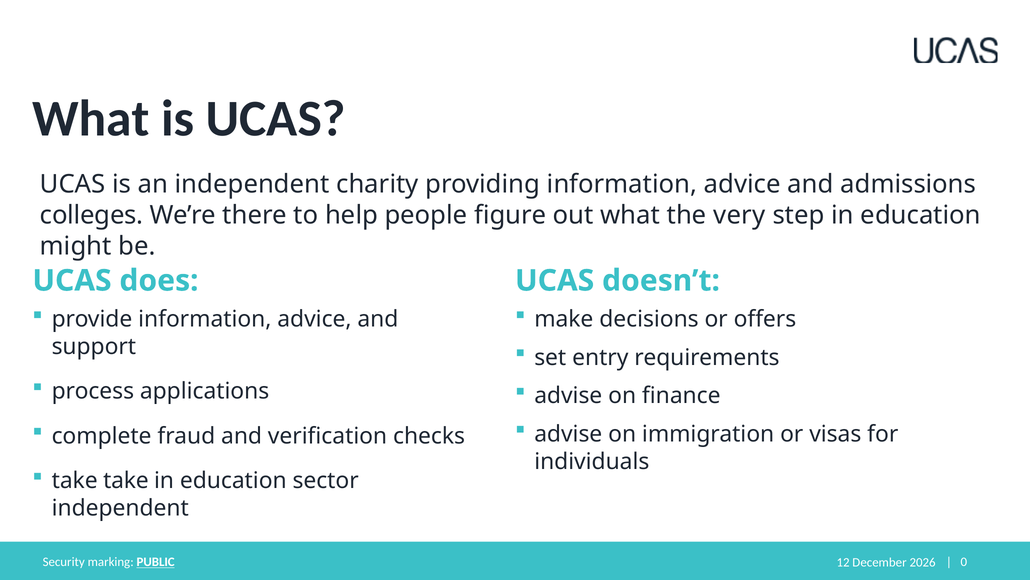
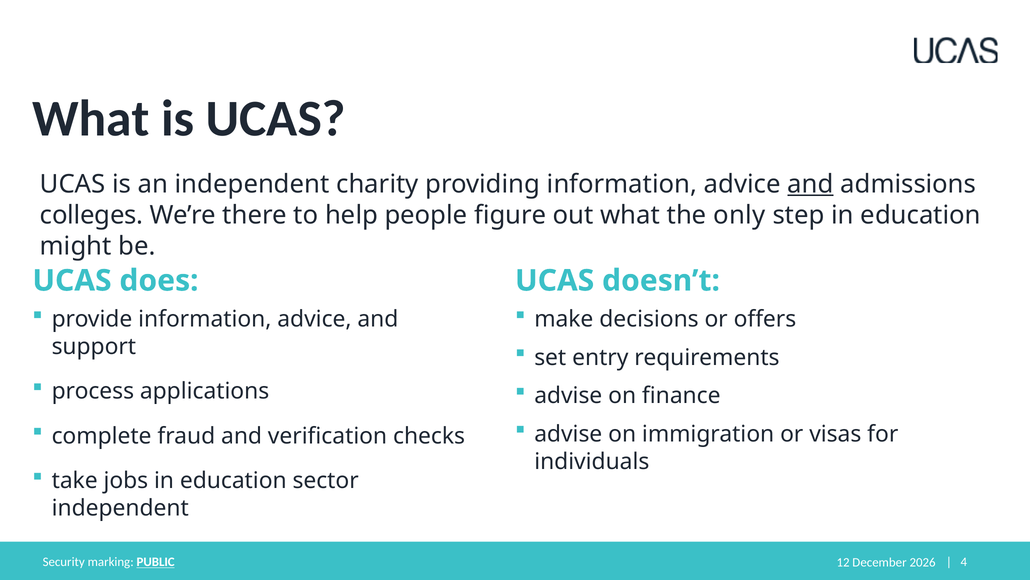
and at (810, 184) underline: none -> present
very: very -> only
take take: take -> jobs
0: 0 -> 4
